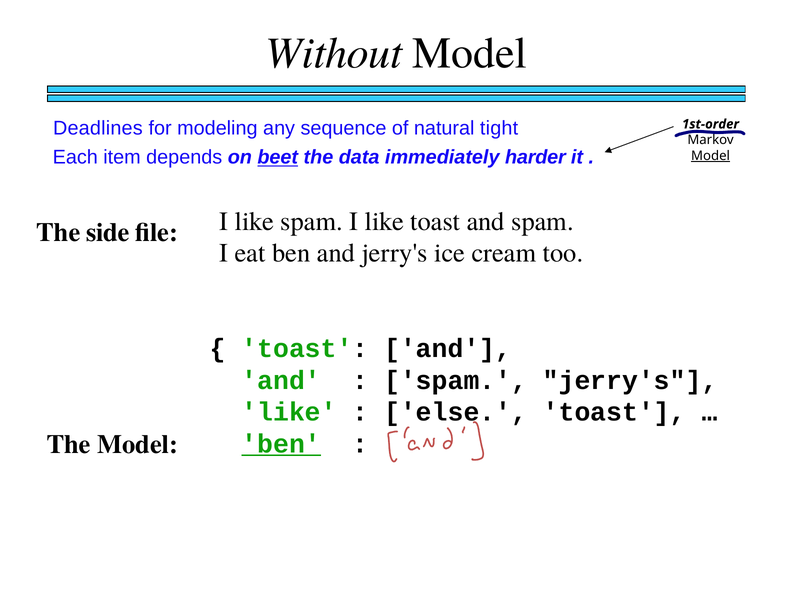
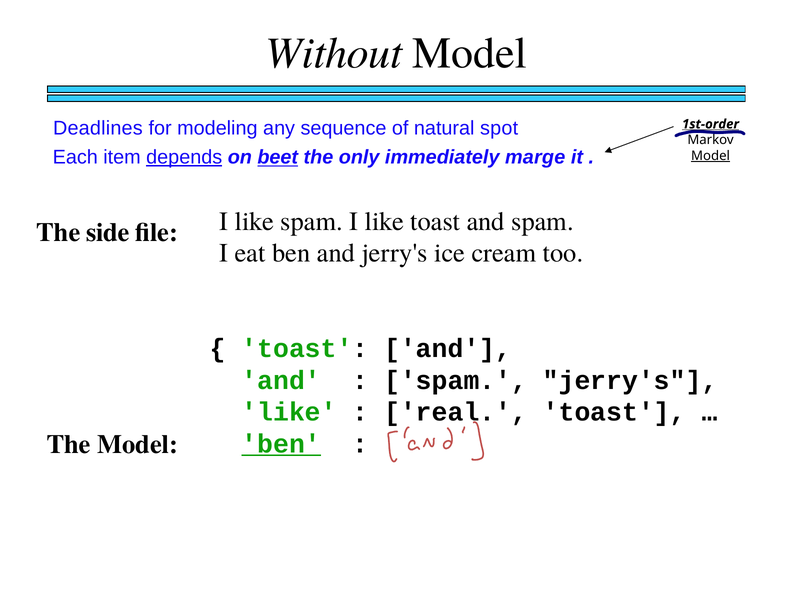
tight: tight -> spot
1st-order underline: none -> present
depends underline: none -> present
data: data -> only
harder: harder -> marge
else: else -> real
